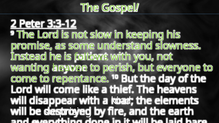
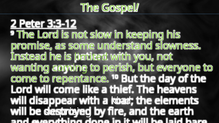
follows: follows -> limited
heaven: heaven -> coming
